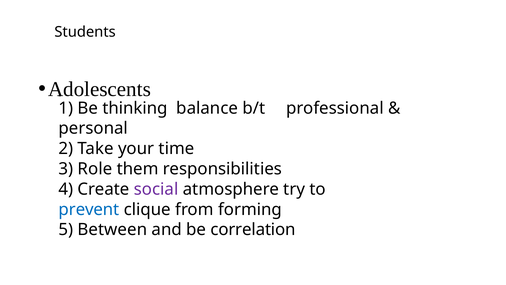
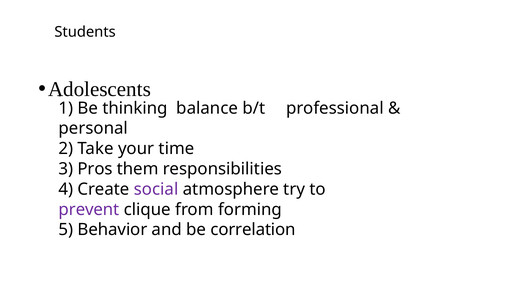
Role: Role -> Pros
prevent colour: blue -> purple
Between: Between -> Behavior
